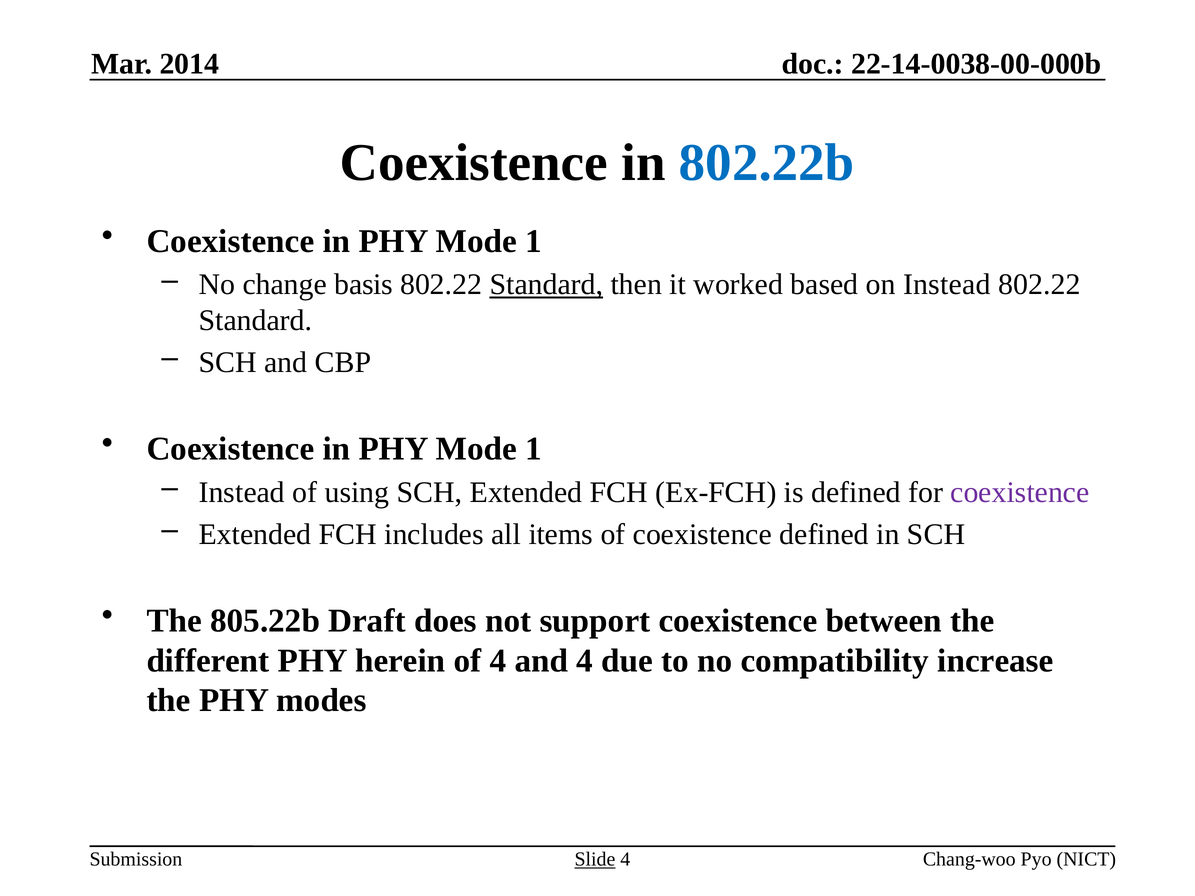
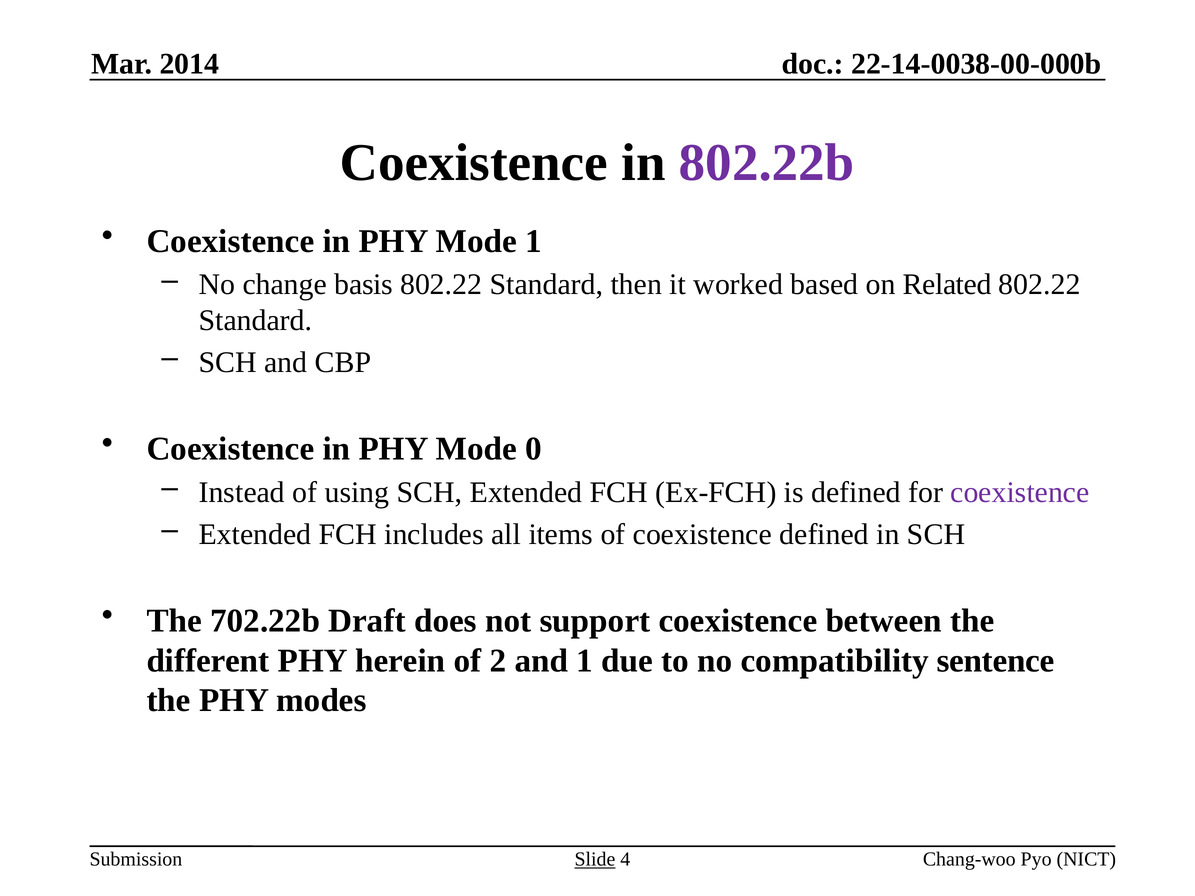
802.22b colour: blue -> purple
Standard at (546, 285) underline: present -> none
on Instead: Instead -> Related
1 at (534, 449): 1 -> 0
805.22b: 805.22b -> 702.22b
of 4: 4 -> 2
and 4: 4 -> 1
increase: increase -> sentence
